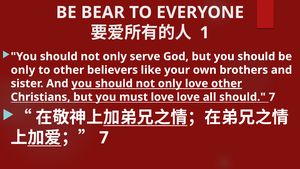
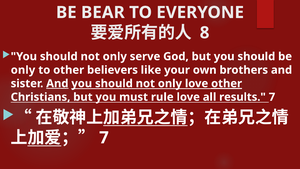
1: 1 -> 8
And at (57, 83) underline: none -> present
must love: love -> rule
all should: should -> results
